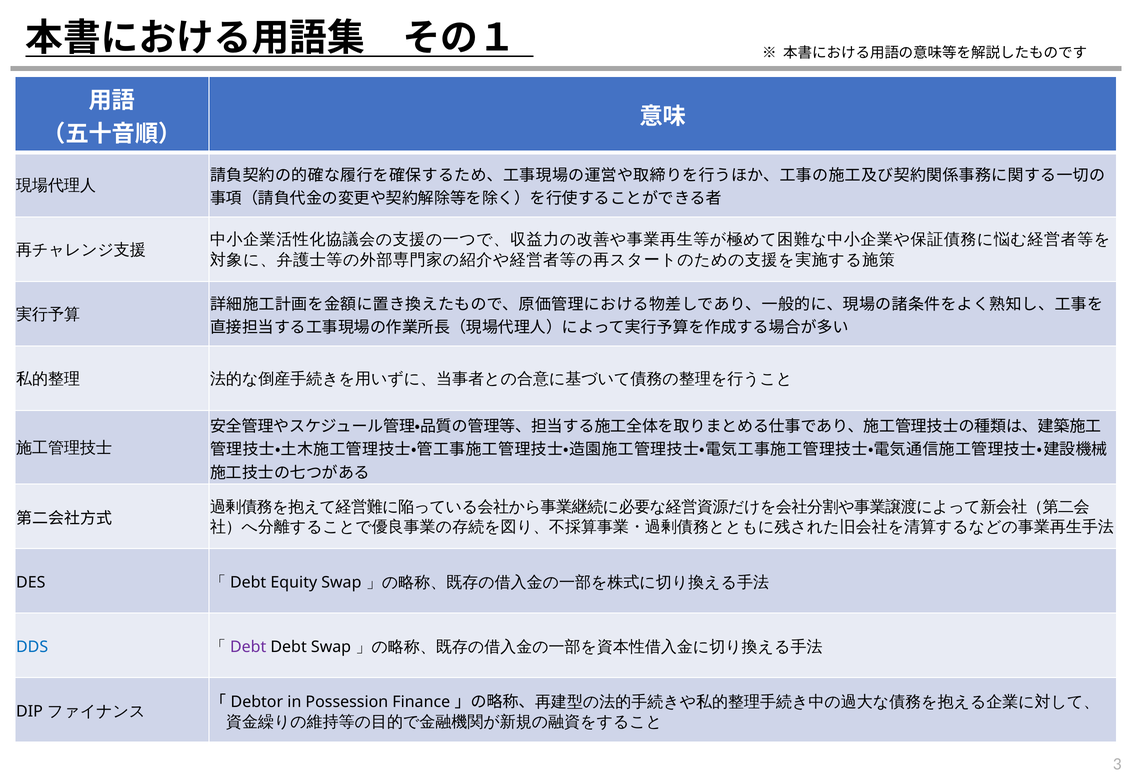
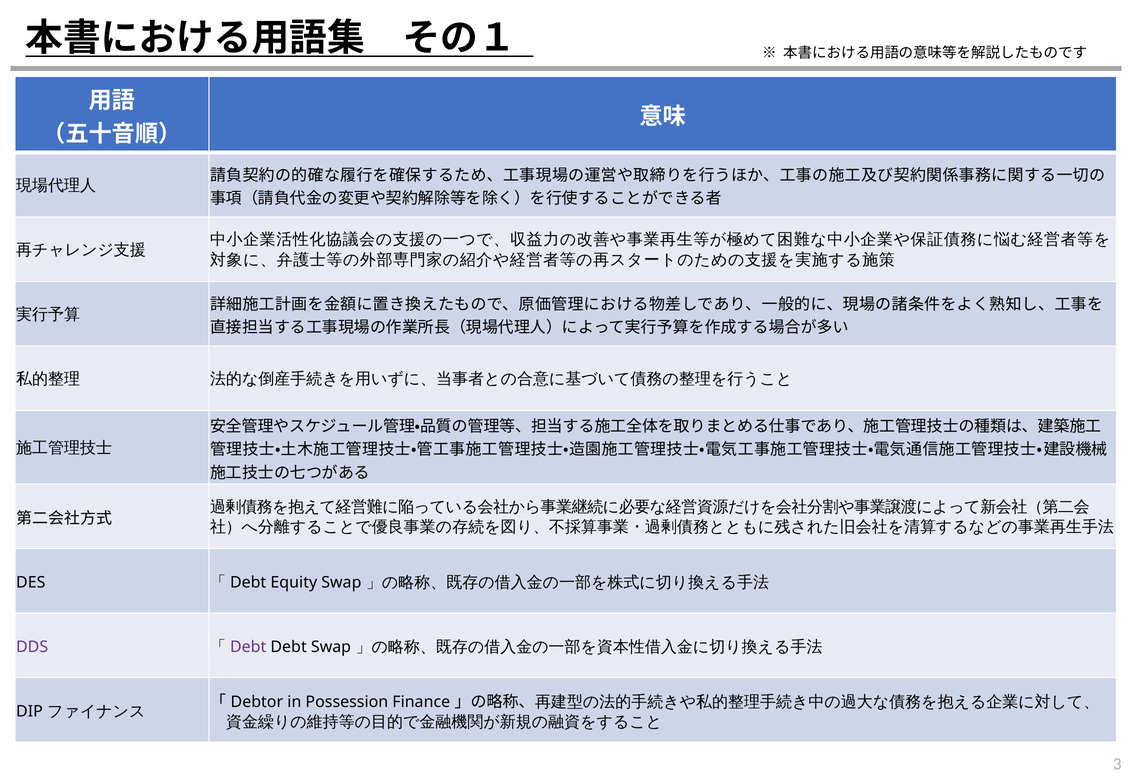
DDS colour: blue -> purple
